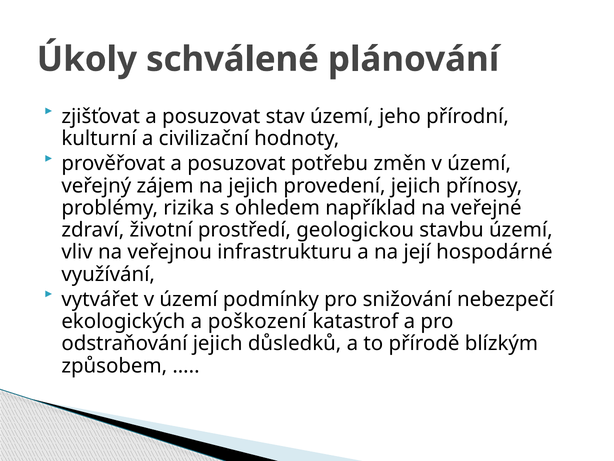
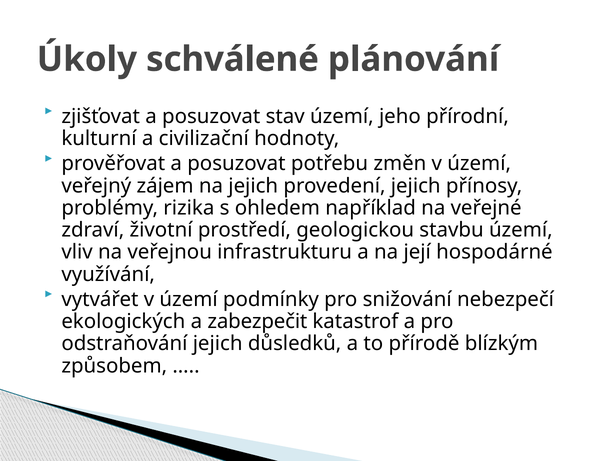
poškození: poškození -> zabezpečit
